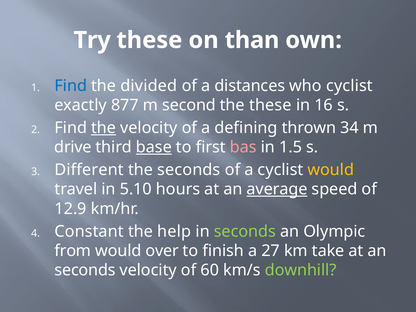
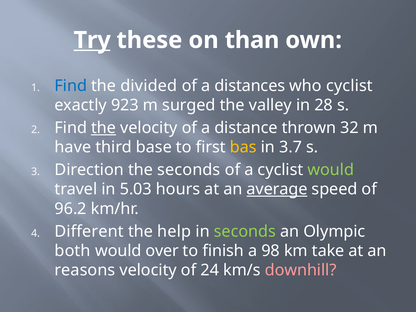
Try underline: none -> present
877: 877 -> 923
second: second -> surged
the these: these -> valley
16: 16 -> 28
defining: defining -> distance
34: 34 -> 32
drive: drive -> have
base underline: present -> none
bas colour: pink -> yellow
1.5: 1.5 -> 3.7
Different: Different -> Direction
would at (331, 170) colour: yellow -> light green
5.10: 5.10 -> 5.03
12.9: 12.9 -> 96.2
Constant: Constant -> Different
from: from -> both
27: 27 -> 98
seconds at (85, 270): seconds -> reasons
60: 60 -> 24
downhill colour: light green -> pink
